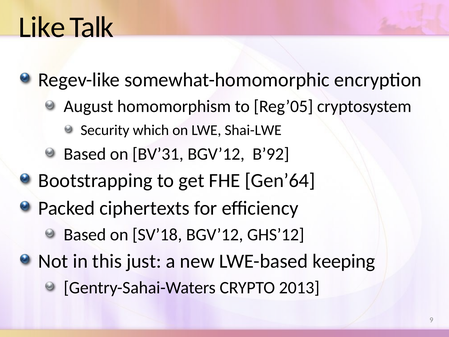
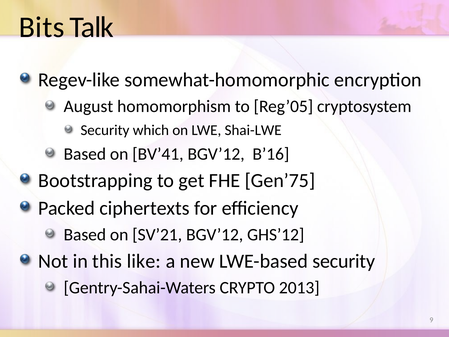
Like: Like -> Bits
BV’31: BV’31 -> BV’41
B’92: B’92 -> B’16
Gen’64: Gen’64 -> Gen’75
SV’18: SV’18 -> SV’21
just: just -> like
LWE-based keeping: keeping -> security
